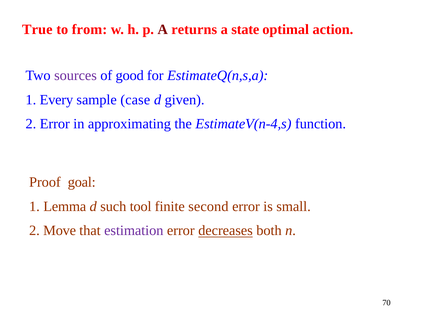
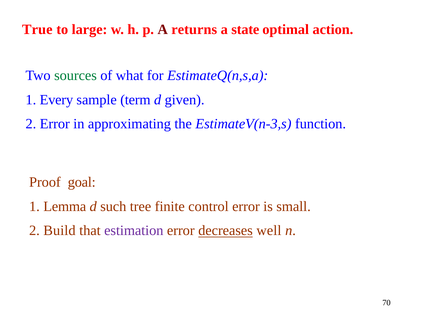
from: from -> large
sources colour: purple -> green
good: good -> what
case: case -> term
EstimateV(n-4,s: EstimateV(n-4,s -> EstimateV(n-3,s
tool: tool -> tree
second: second -> control
Move: Move -> Build
both: both -> well
